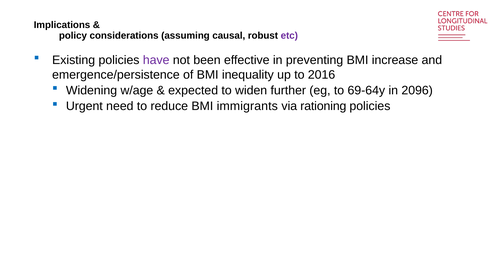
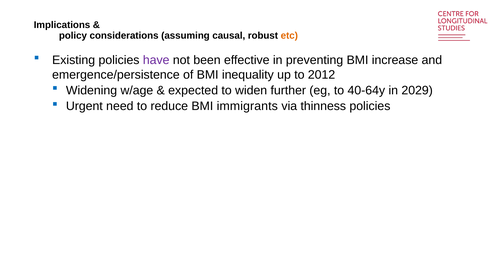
etc colour: purple -> orange
2016: 2016 -> 2012
69-64y: 69-64y -> 40-64y
2096: 2096 -> 2029
rationing: rationing -> thinness
